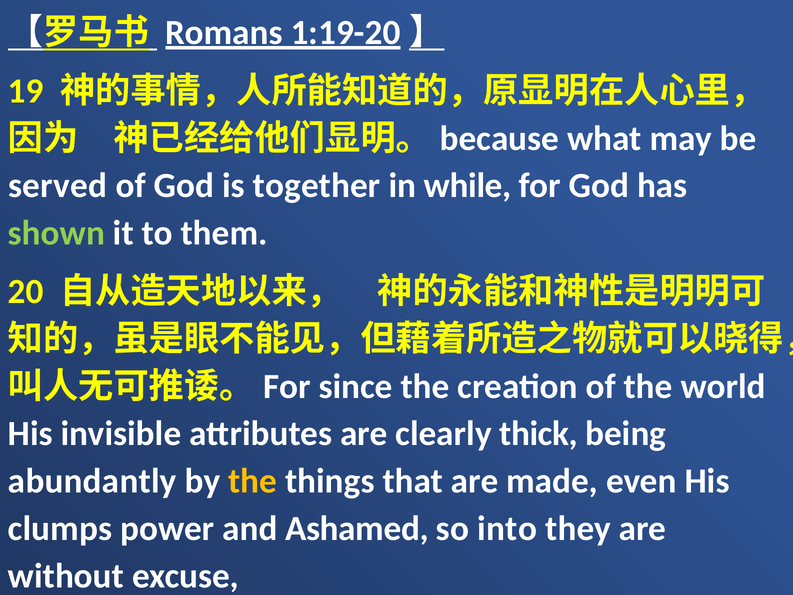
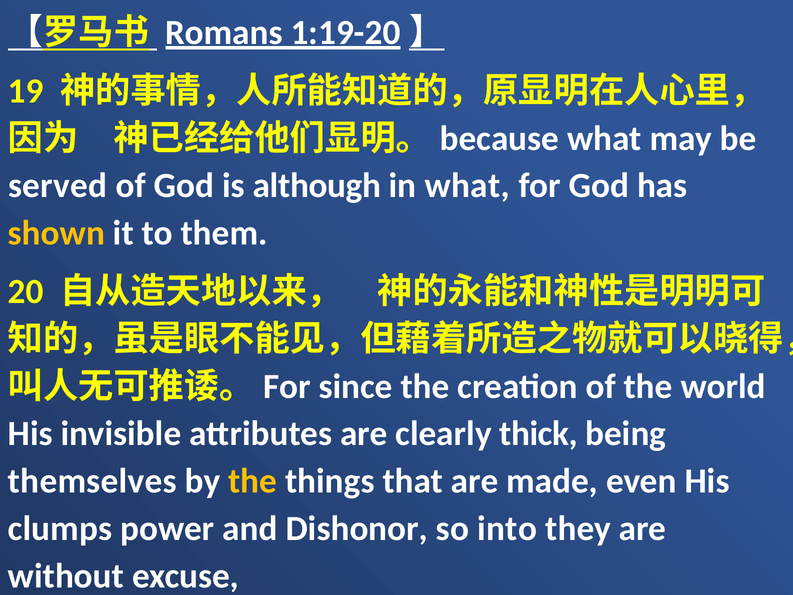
together: together -> although
in while: while -> what
shown colour: light green -> yellow
abundantly: abundantly -> themselves
Ashamed: Ashamed -> Dishonor
